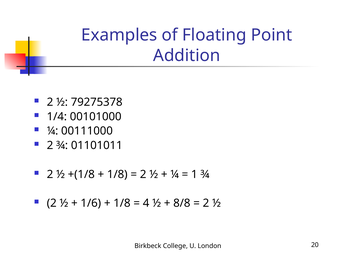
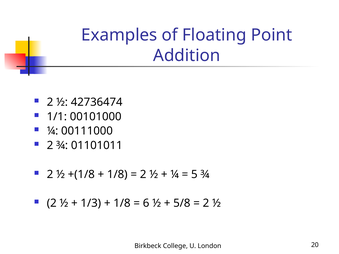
79275378: 79275378 -> 42736474
1/4: 1/4 -> 1/1
1: 1 -> 5
1/6: 1/6 -> 1/3
4: 4 -> 6
8/8: 8/8 -> 5/8
